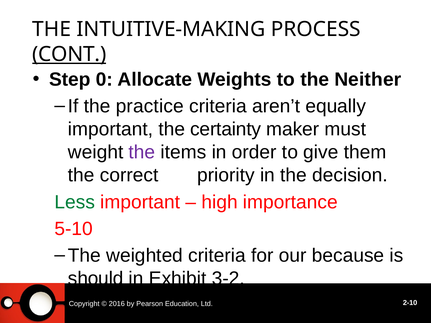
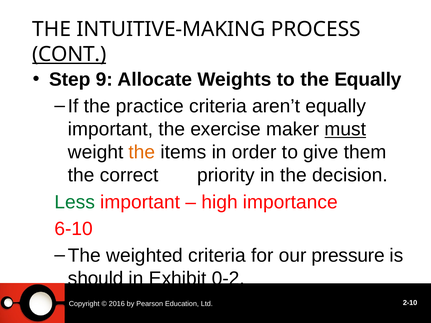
0: 0 -> 9
the Neither: Neither -> Equally
certainty: certainty -> exercise
must underline: none -> present
the at (142, 152) colour: purple -> orange
5-10: 5-10 -> 6-10
because: because -> pressure
3-2: 3-2 -> 0-2
